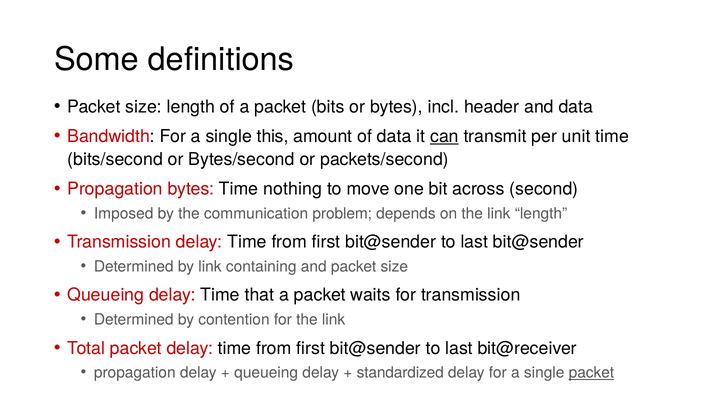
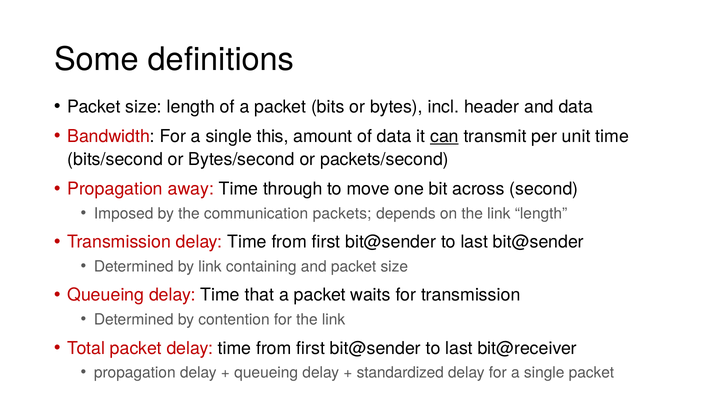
Propagation bytes: bytes -> away
nothing: nothing -> through
problem: problem -> packets
packet at (591, 373) underline: present -> none
